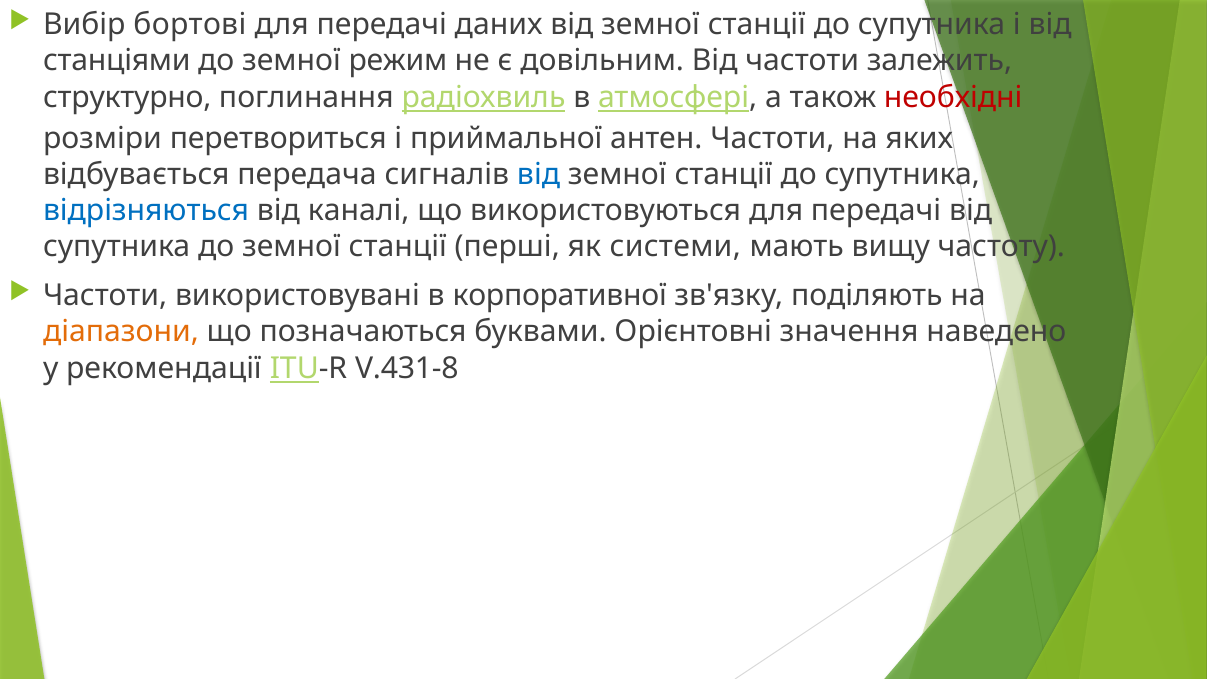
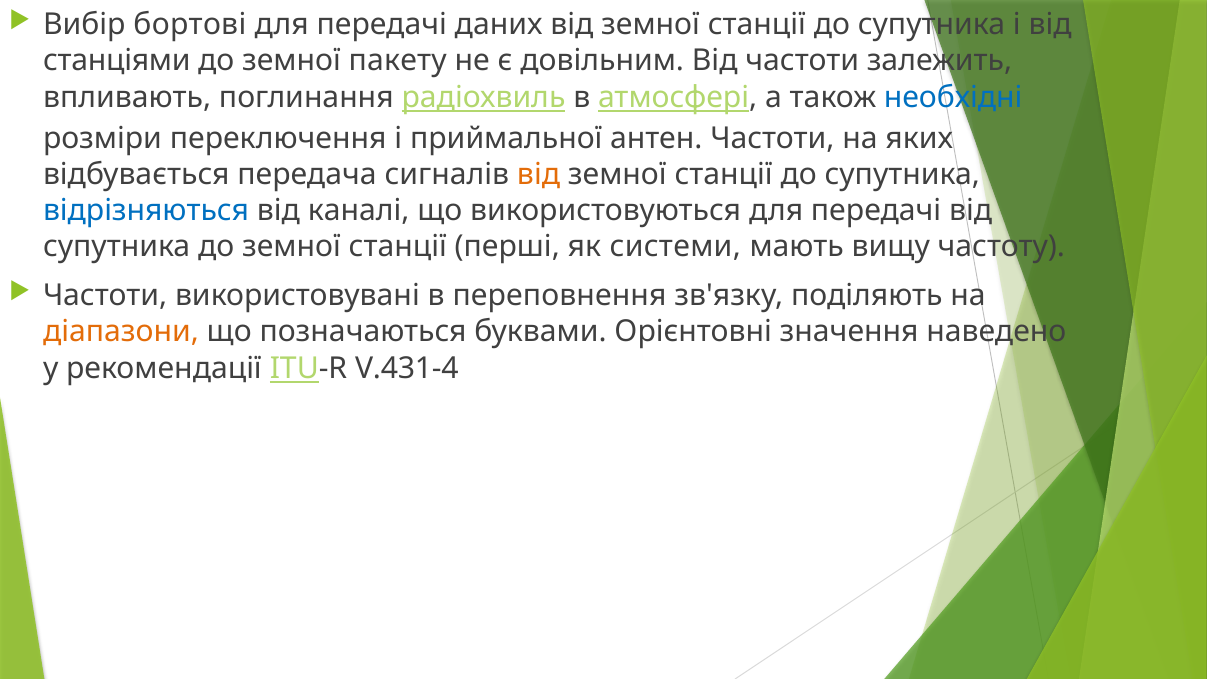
режим: режим -> пакету
структурно: структурно -> впливають
необхідні colour: red -> blue
перетвориться: перетвориться -> переключення
від at (539, 175) colour: blue -> orange
корпоративної: корпоративної -> переповнення
V.431-8: V.431-8 -> V.431-4
